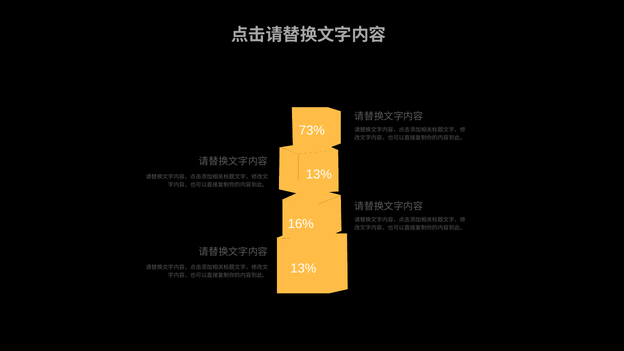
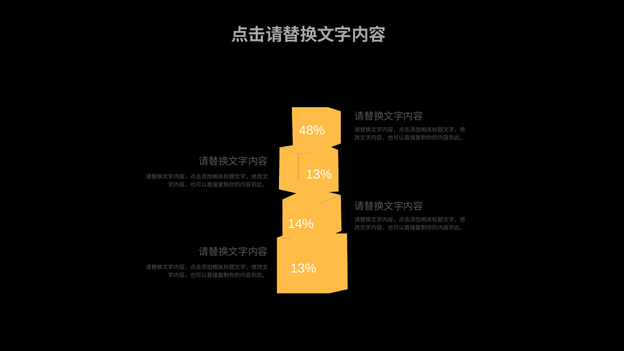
73%: 73% -> 48%
16%: 16% -> 14%
